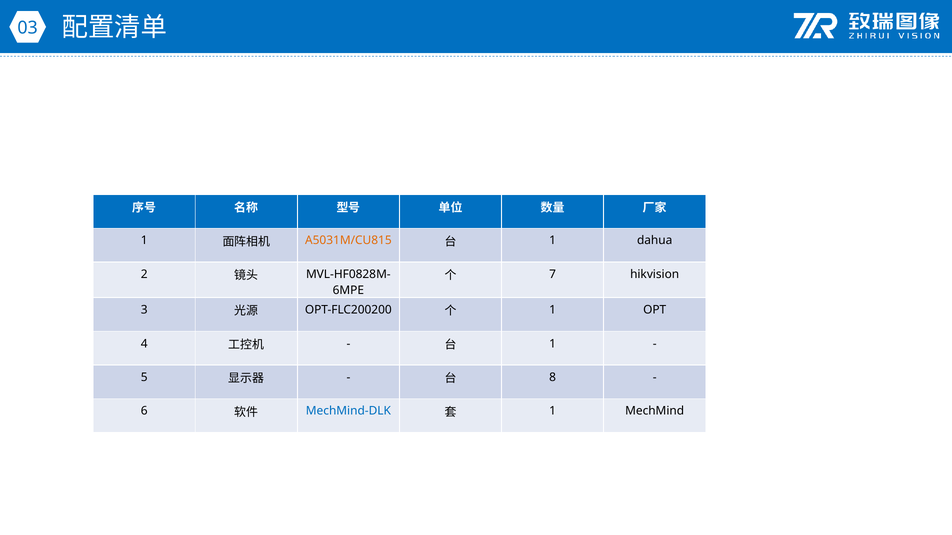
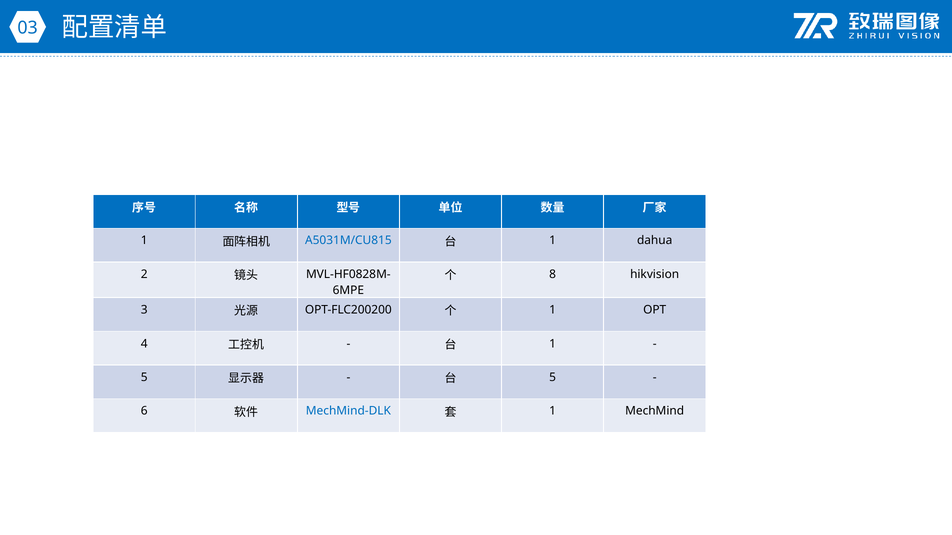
A5031M/CU815 colour: orange -> blue
7: 7 -> 8
8 at (553, 378): 8 -> 5
